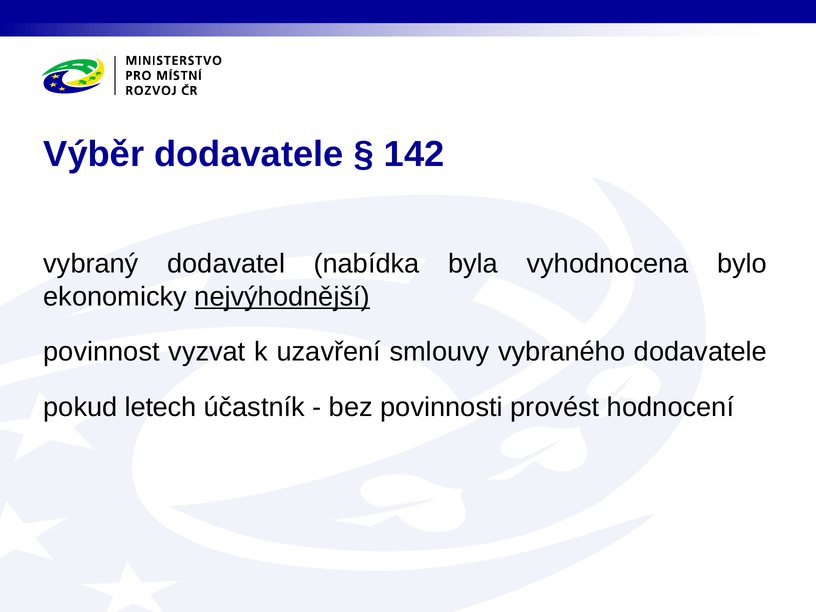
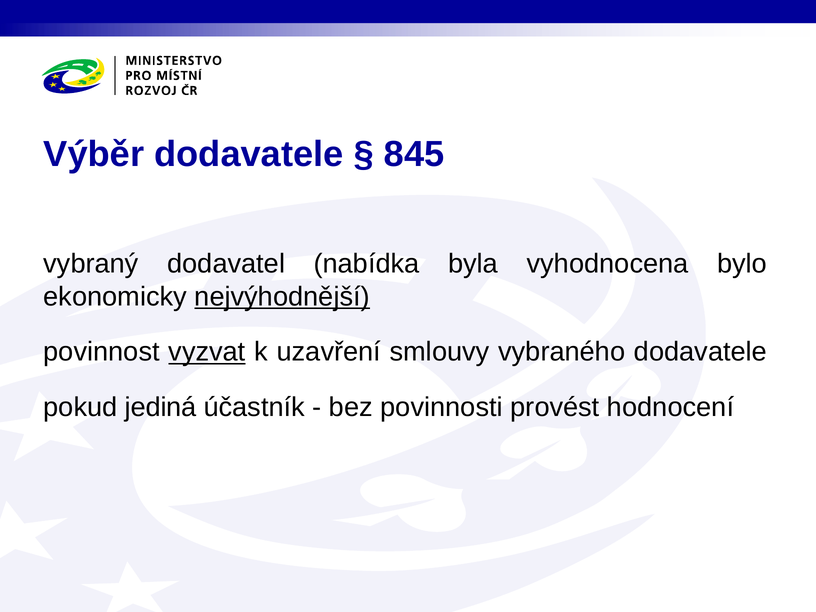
142: 142 -> 845
vyzvat underline: none -> present
letech: letech -> jediná
